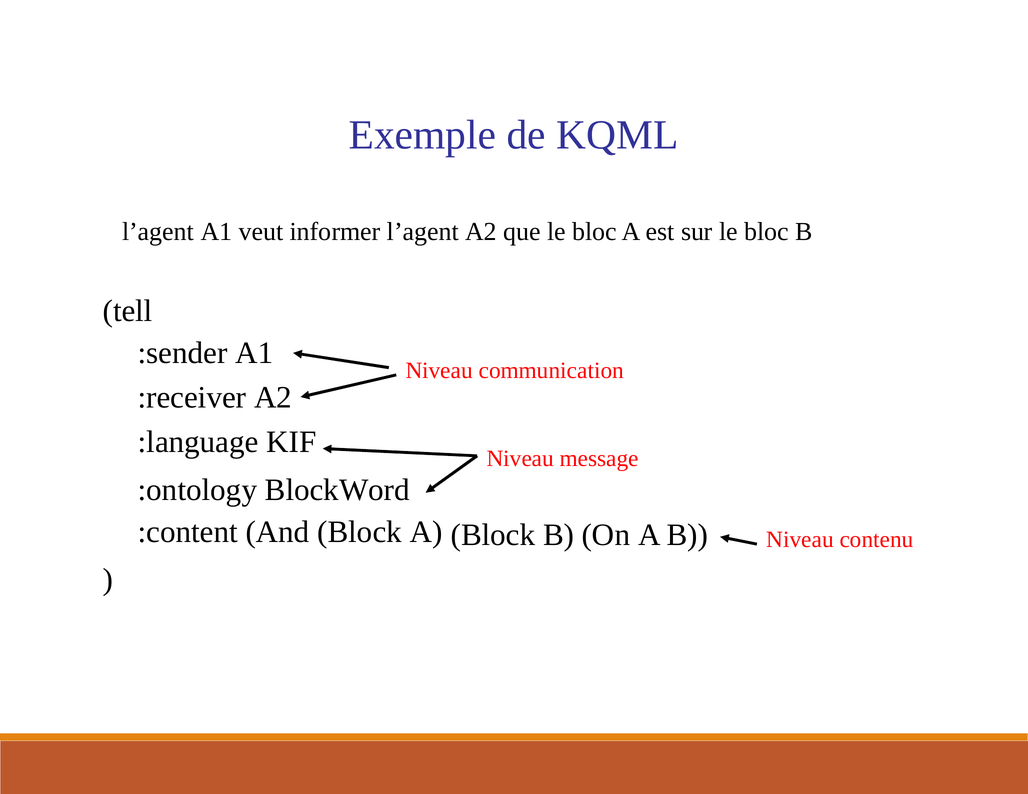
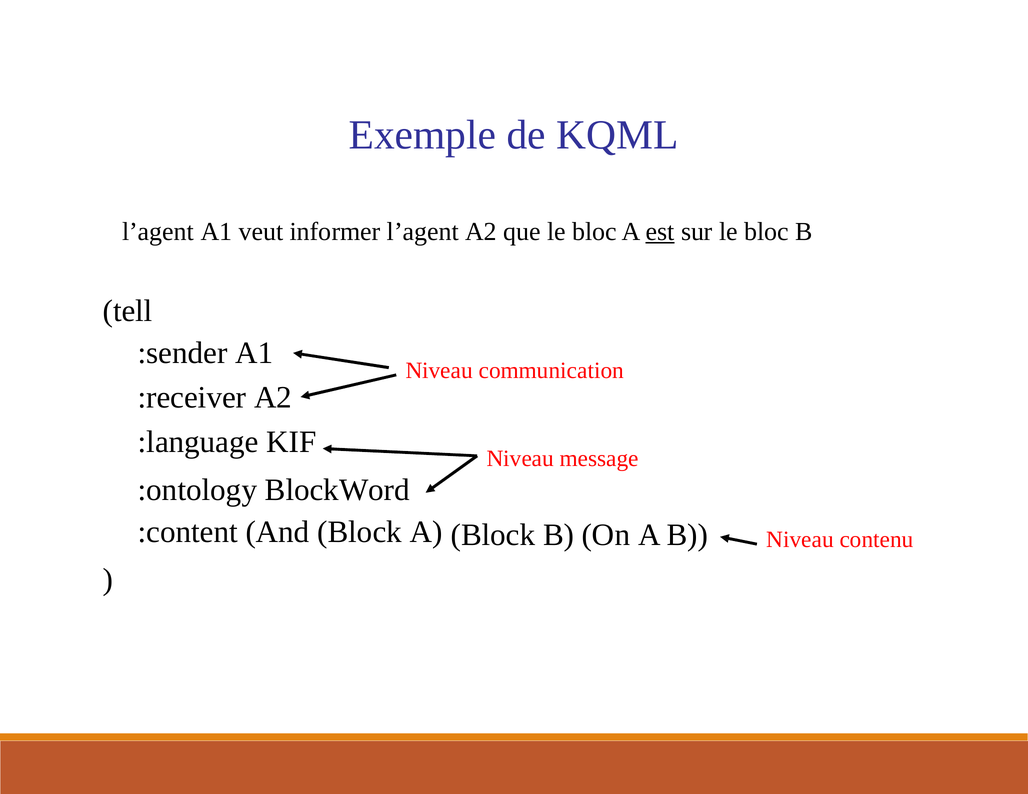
est underline: none -> present
